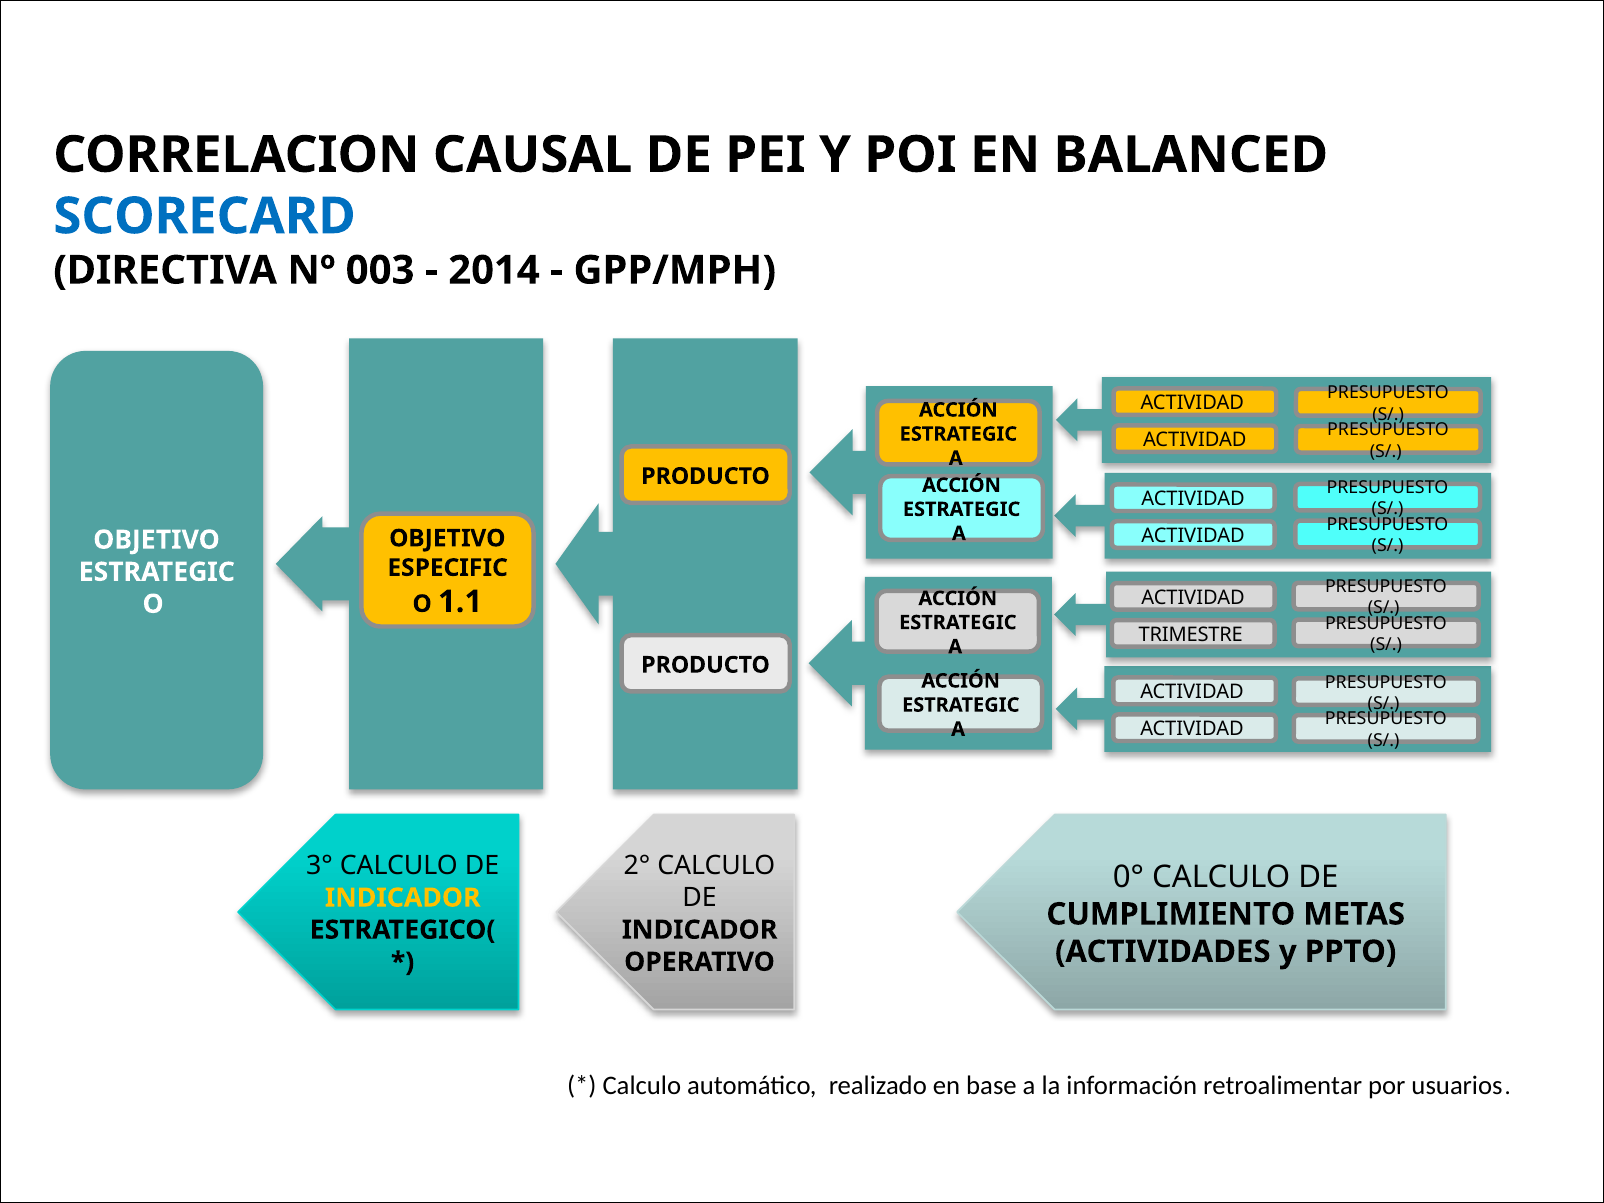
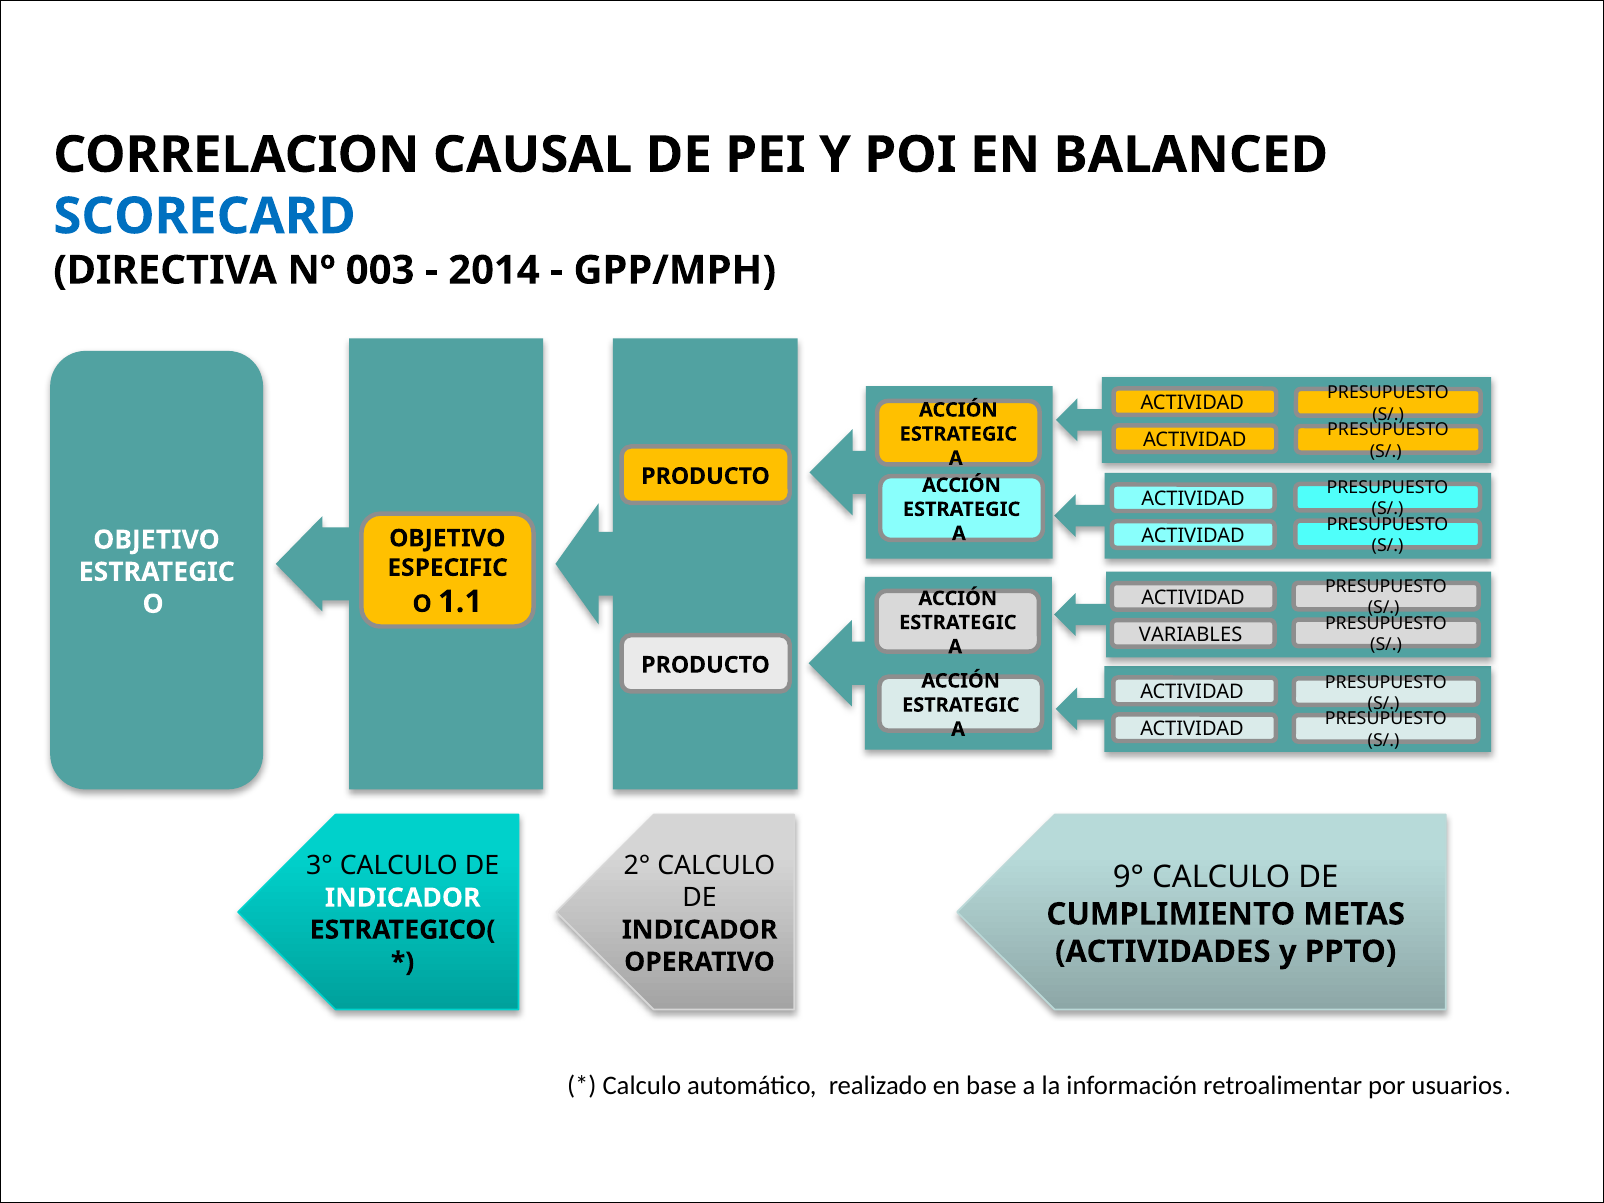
TRIMESTRE: TRIMESTRE -> VARIABLES
0°: 0° -> 9°
INDICADOR at (403, 898) colour: yellow -> white
